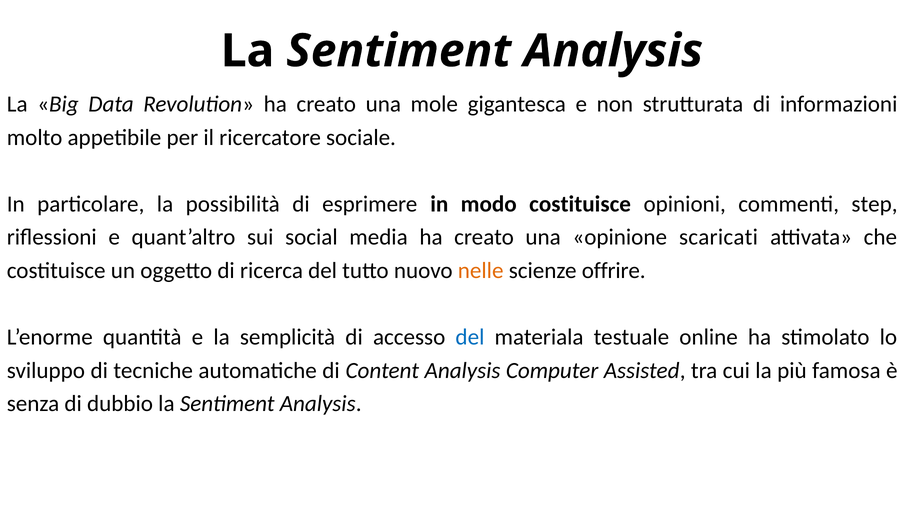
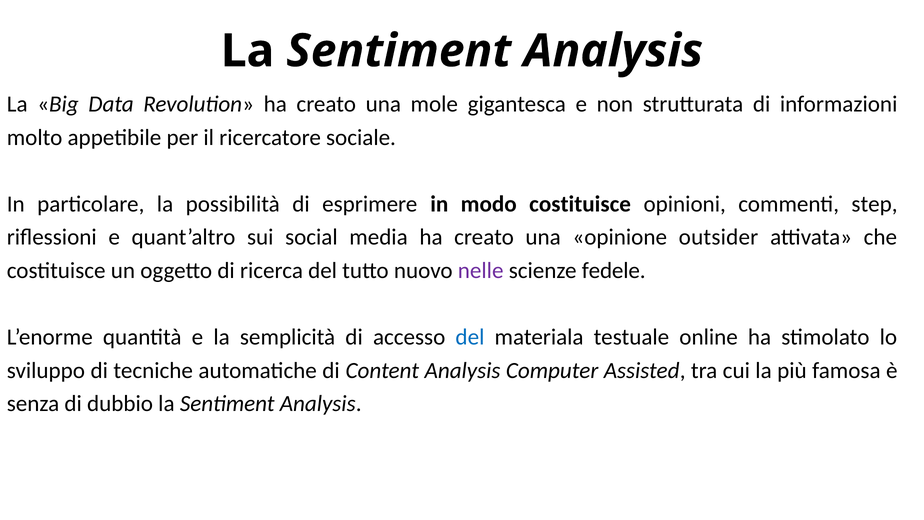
scaricati: scaricati -> outsider
nelle colour: orange -> purple
offrire: offrire -> fedele
